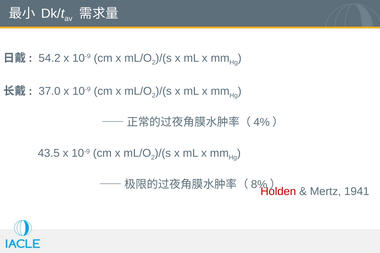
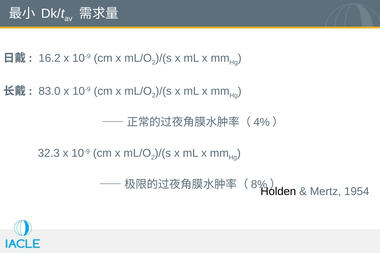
54.2: 54.2 -> 16.2
37.0: 37.0 -> 83.0
43.5: 43.5 -> 32.3
Holden colour: red -> black
1941: 1941 -> 1954
